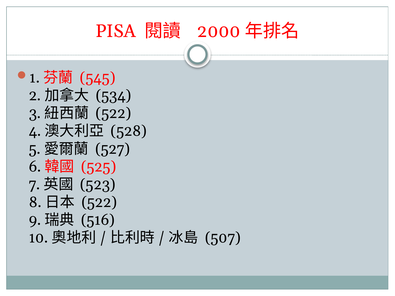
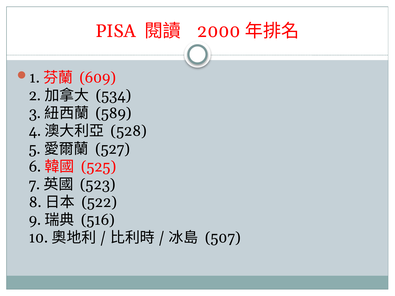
545: 545 -> 609
522 at (113, 113): 522 -> 589
